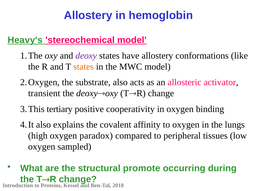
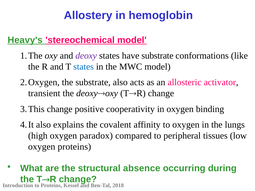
have allostery: allostery -> substrate
states at (84, 67) colour: orange -> blue
tertiary at (60, 109): tertiary -> change
oxygen sampled: sampled -> proteins
promote: promote -> absence
